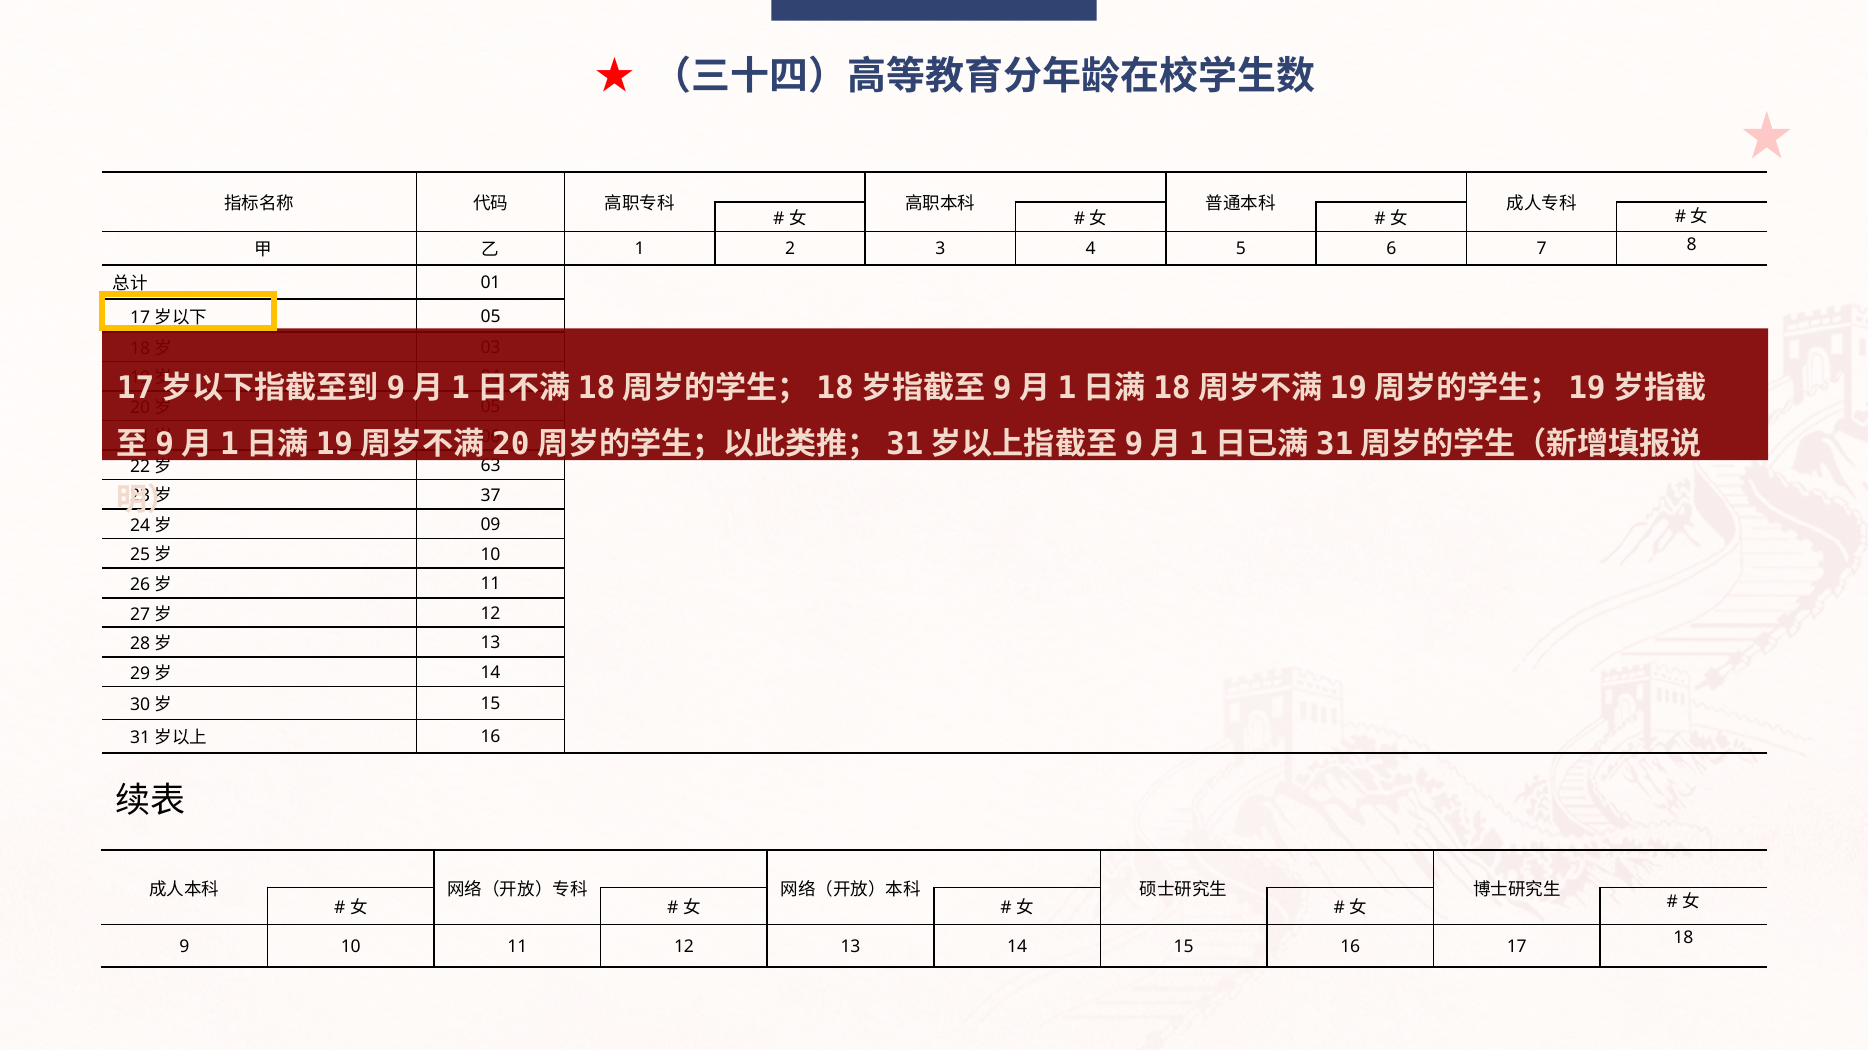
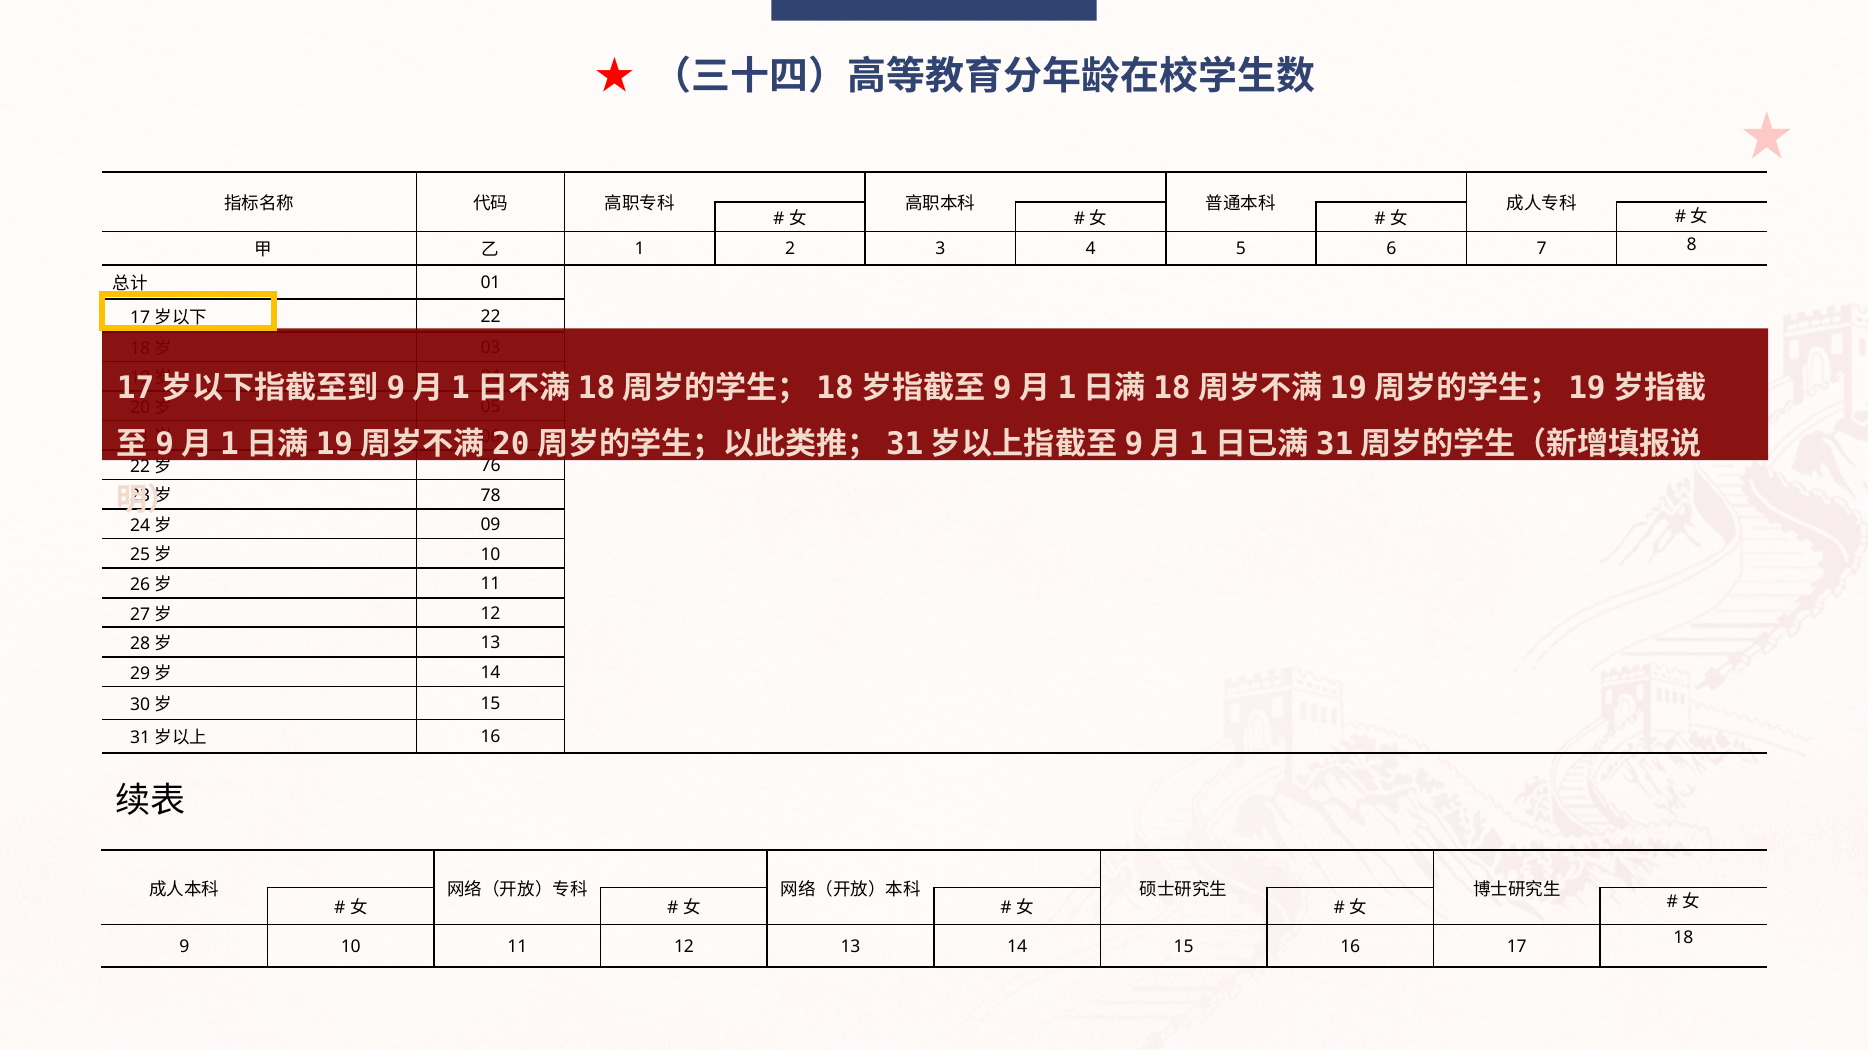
05 at (491, 317): 05 -> 22
63: 63 -> 76
37: 37 -> 78
